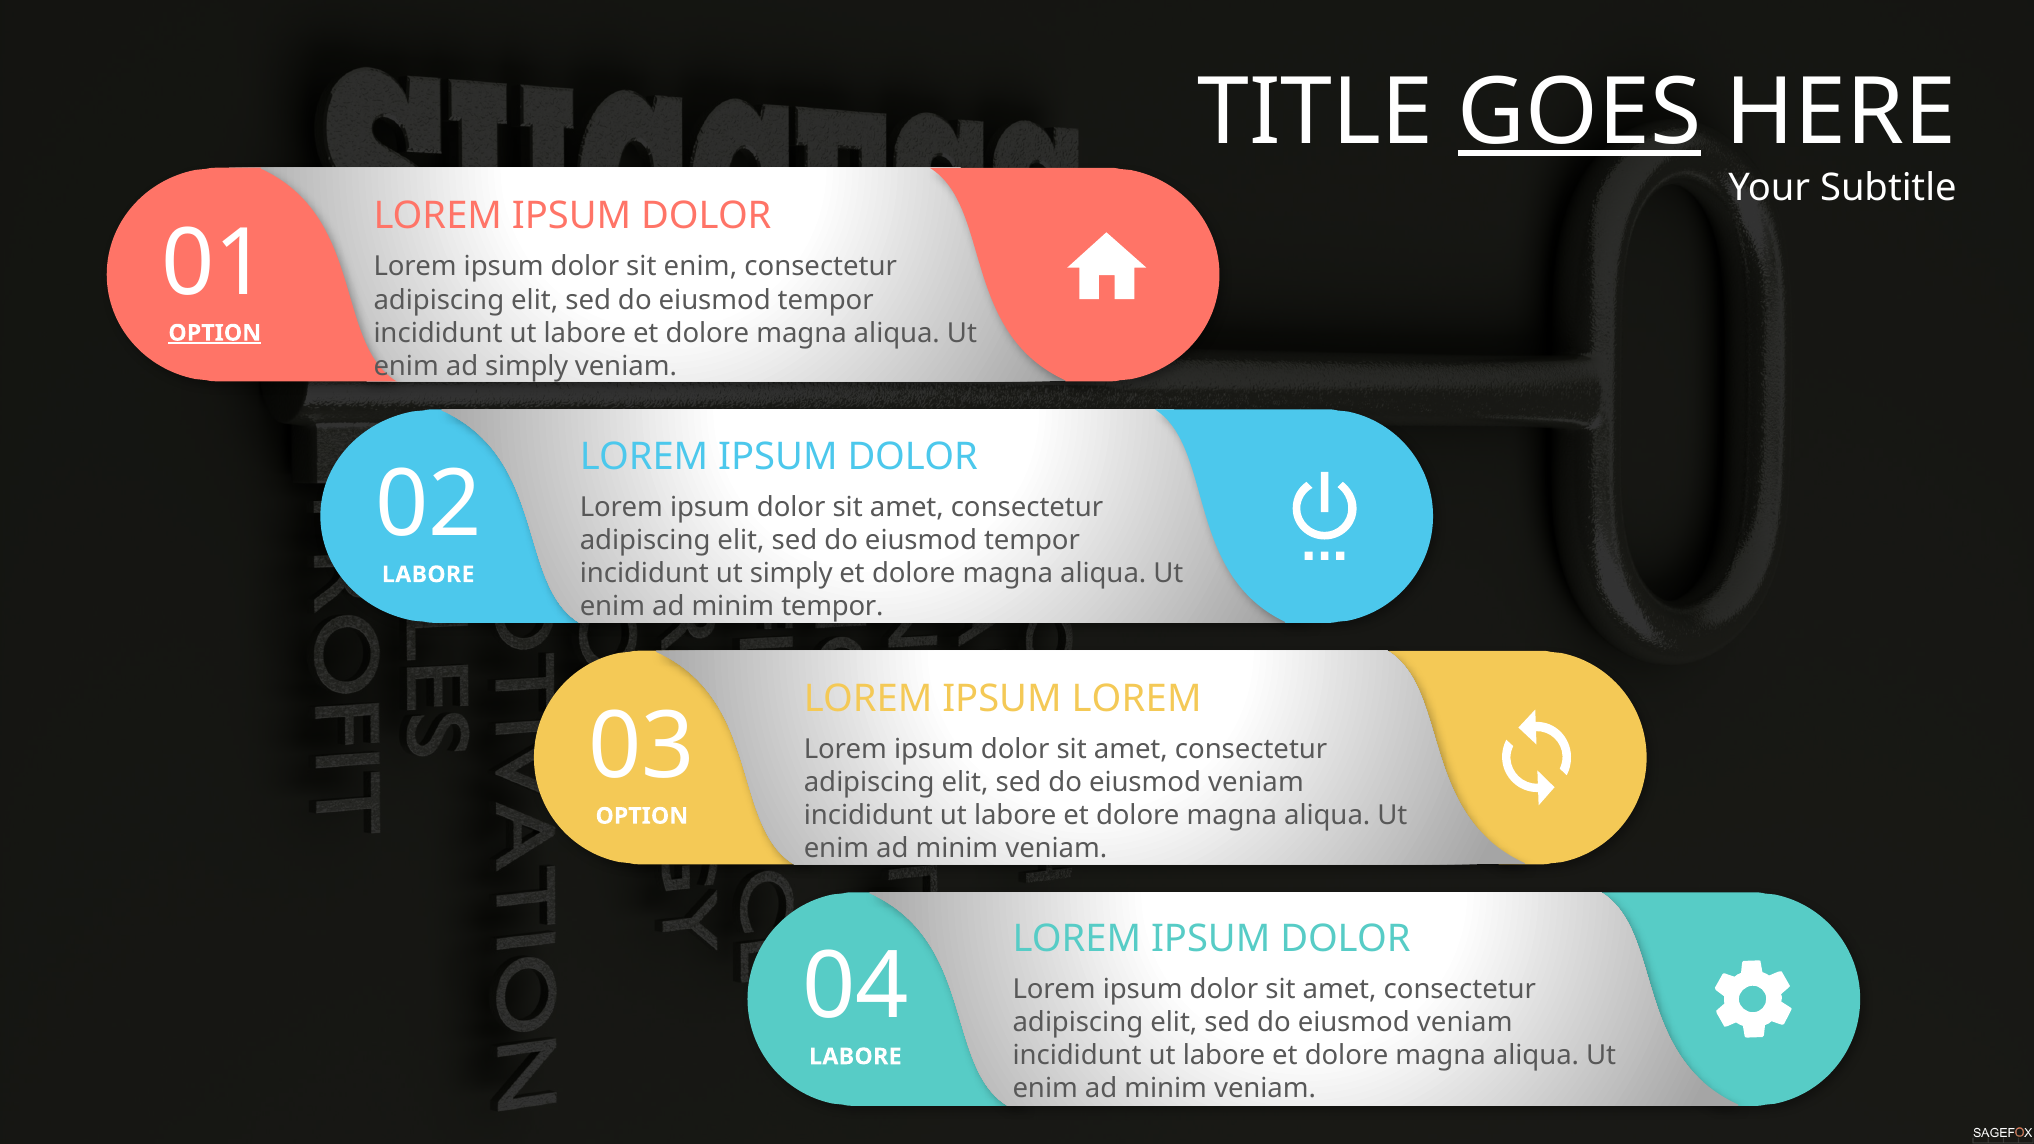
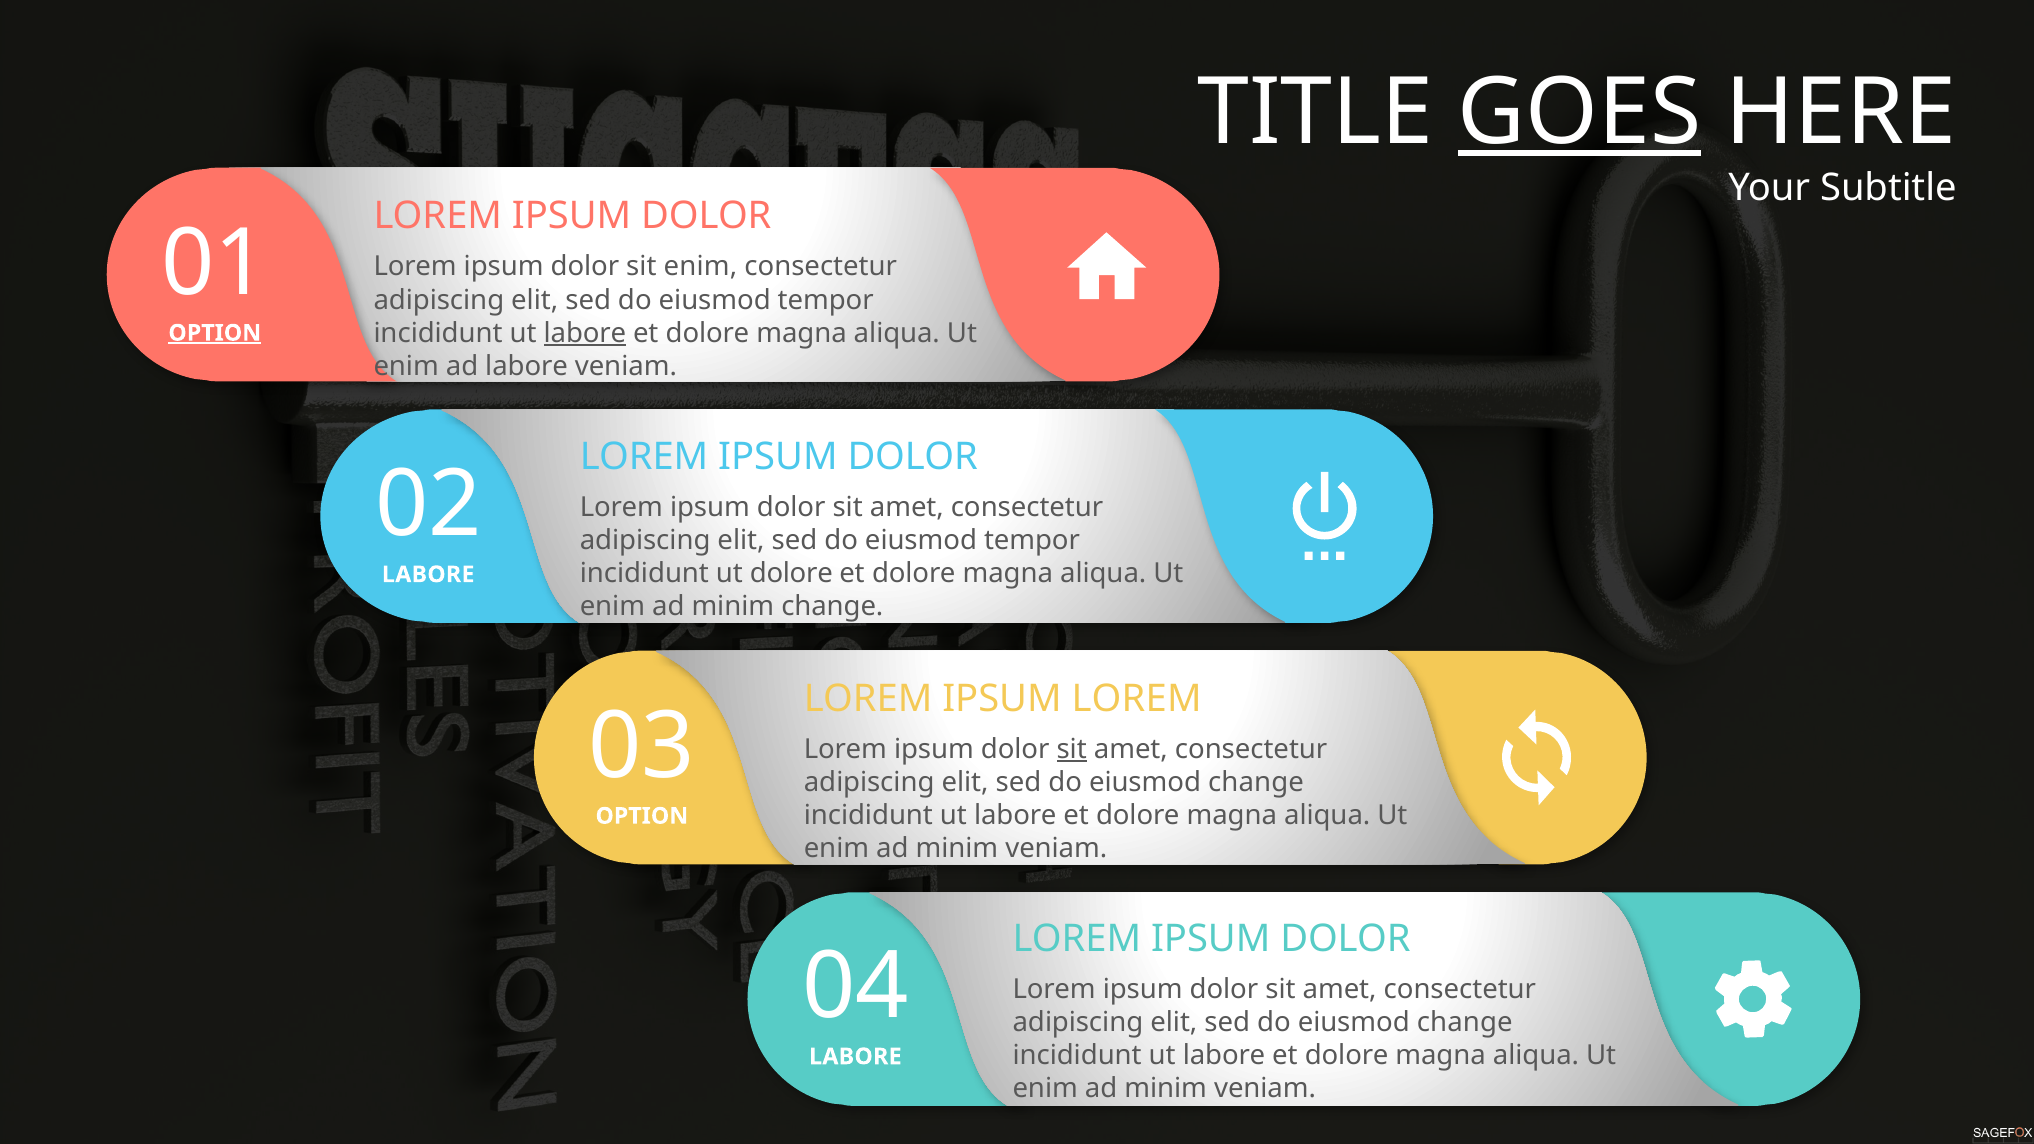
labore at (585, 333) underline: none -> present
ad simply: simply -> labore
ut simply: simply -> dolore
minim tempor: tempor -> change
sit at (1072, 749) underline: none -> present
veniam at (1256, 782): veniam -> change
veniam at (1465, 1023): veniam -> change
